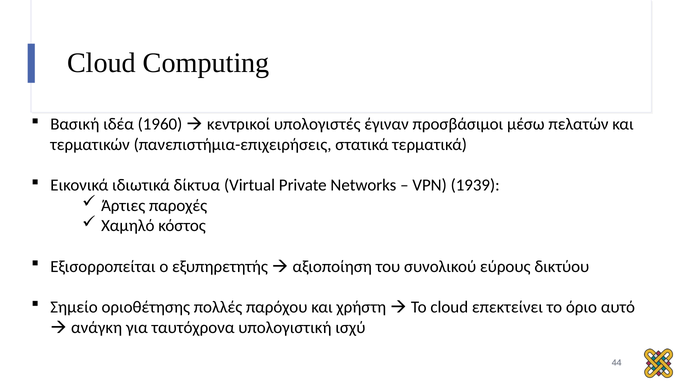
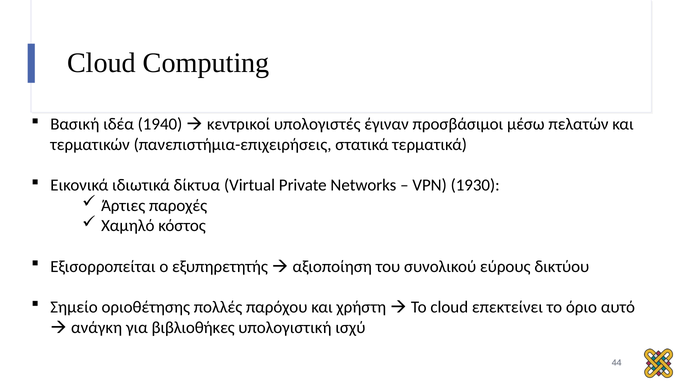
1960: 1960 -> 1940
1939: 1939 -> 1930
ταυτόχρονα: ταυτόχρονα -> βιβλιοθήκες
